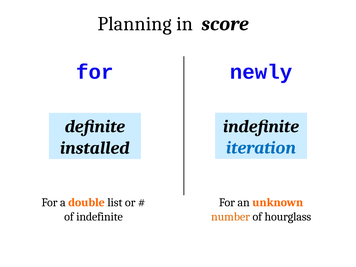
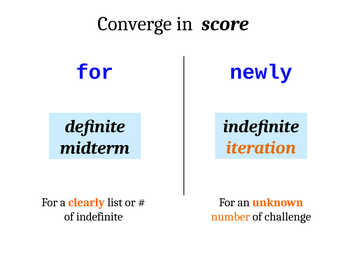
Planning: Planning -> Converge
iteration colour: blue -> orange
installed: installed -> midterm
double: double -> clearly
hourglass: hourglass -> challenge
